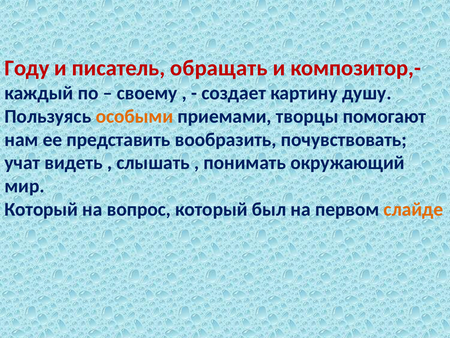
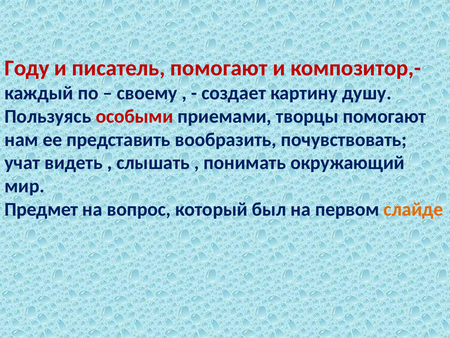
писатель обращать: обращать -> помогают
особыми colour: orange -> red
Который at (41, 209): Который -> Предмет
